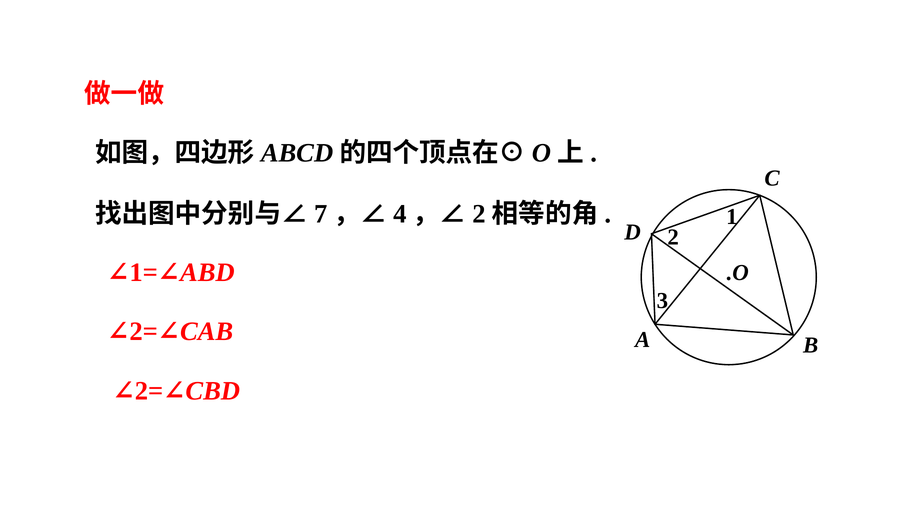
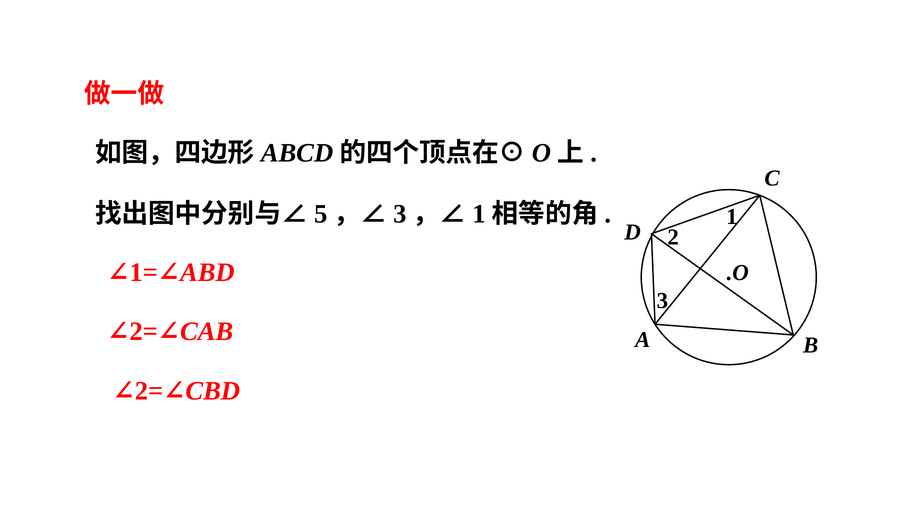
7: 7 -> 5
4 at (400, 214): 4 -> 3
2 at (479, 214): 2 -> 1
